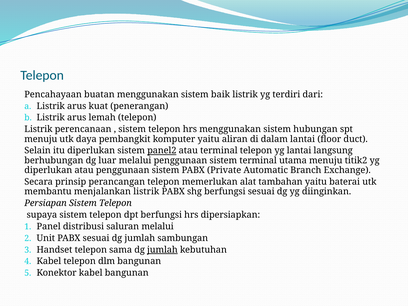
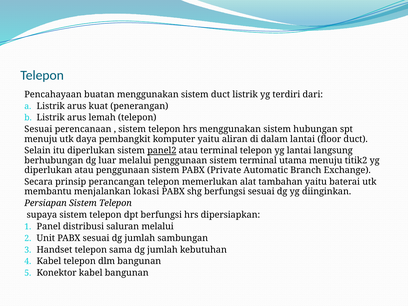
sistem baik: baik -> duct
Listrik at (38, 129): Listrik -> Sesuai
menjalankan listrik: listrik -> lokasi
jumlah at (162, 250) underline: present -> none
